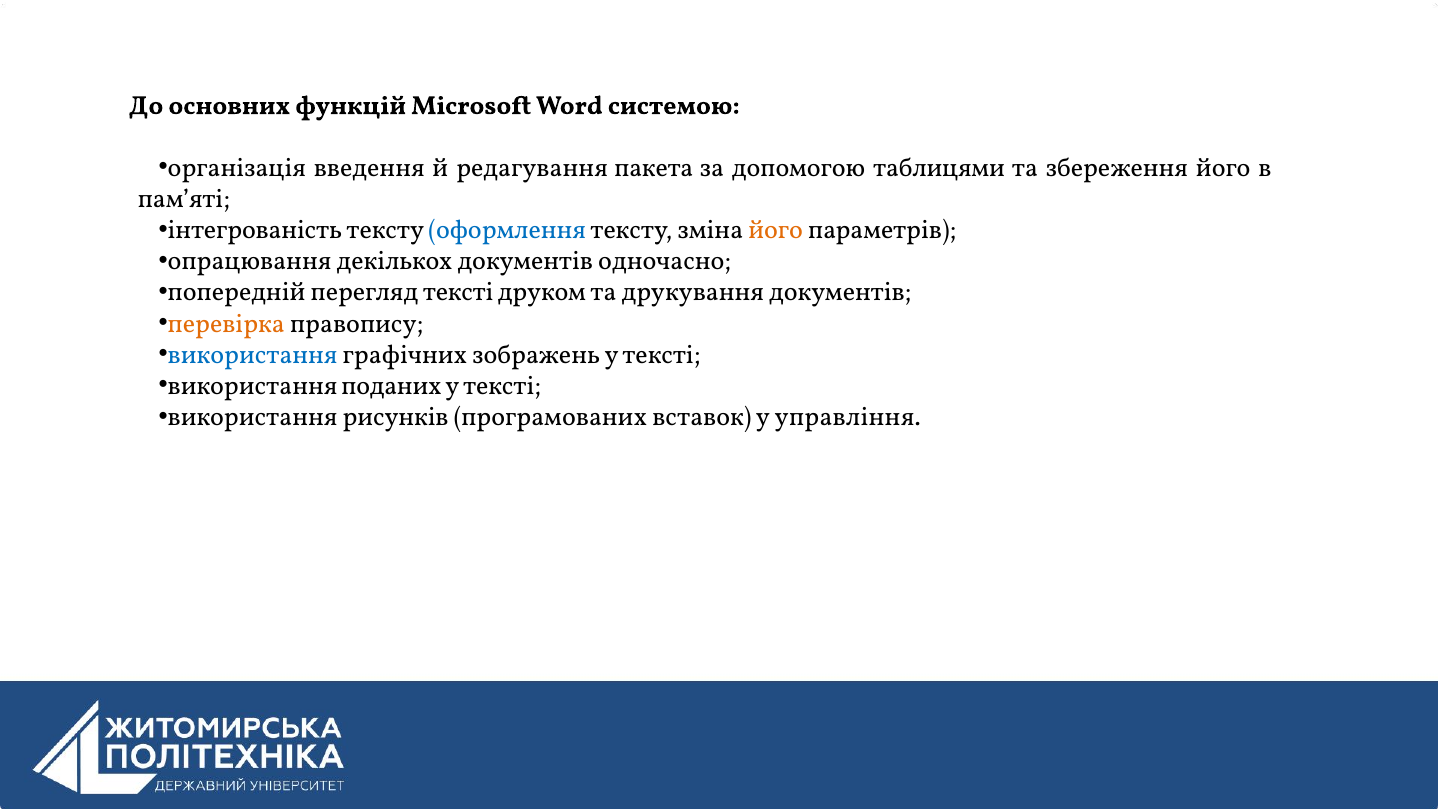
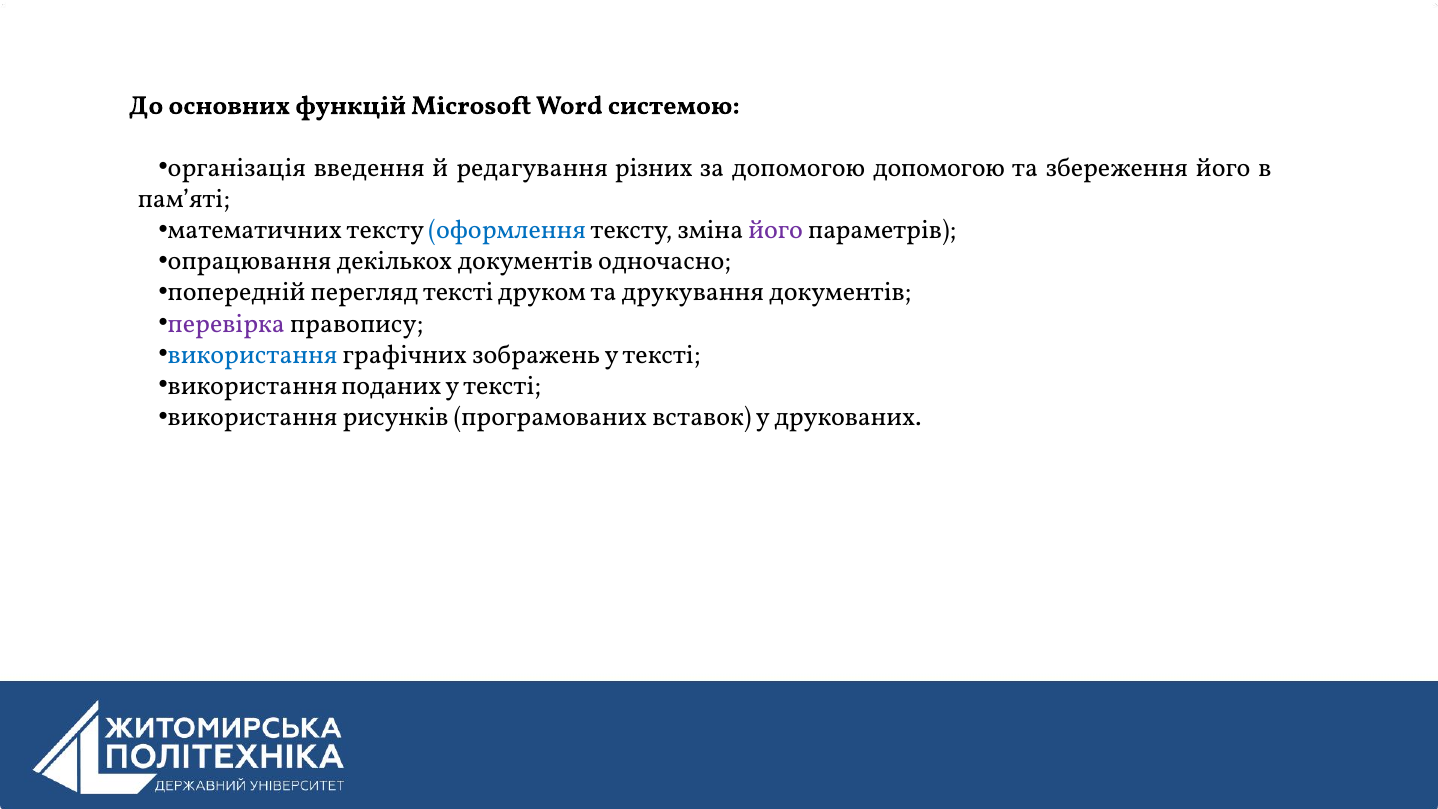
пакета: пакета -> різних
допомогою таблицями: таблицями -> допомогою
інтегрованість: інтегрованість -> математичних
його at (776, 230) colour: orange -> purple
перевірка colour: orange -> purple
управління: управління -> друкованих
